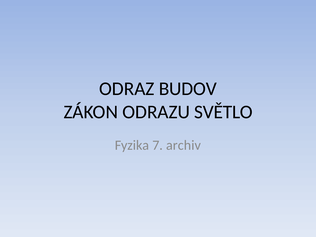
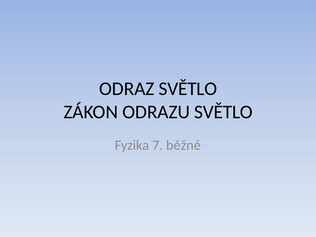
ODRAZ BUDOV: BUDOV -> SVĚTLO
archiv: archiv -> běžné
